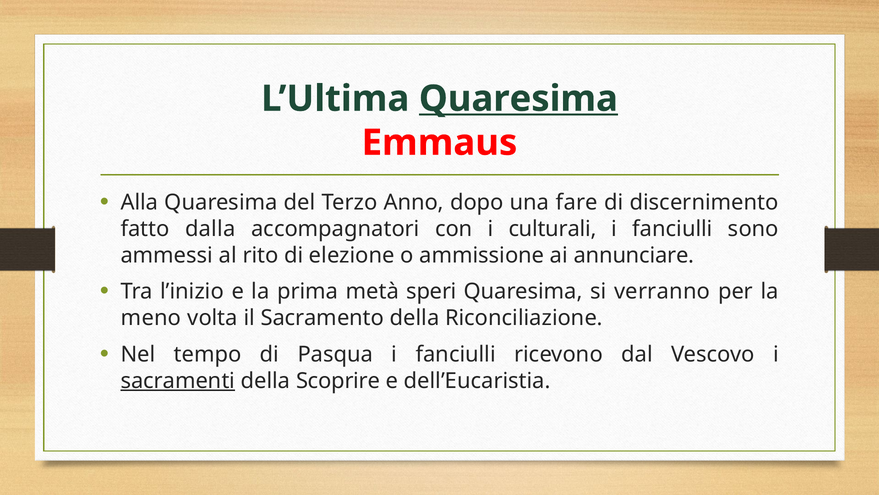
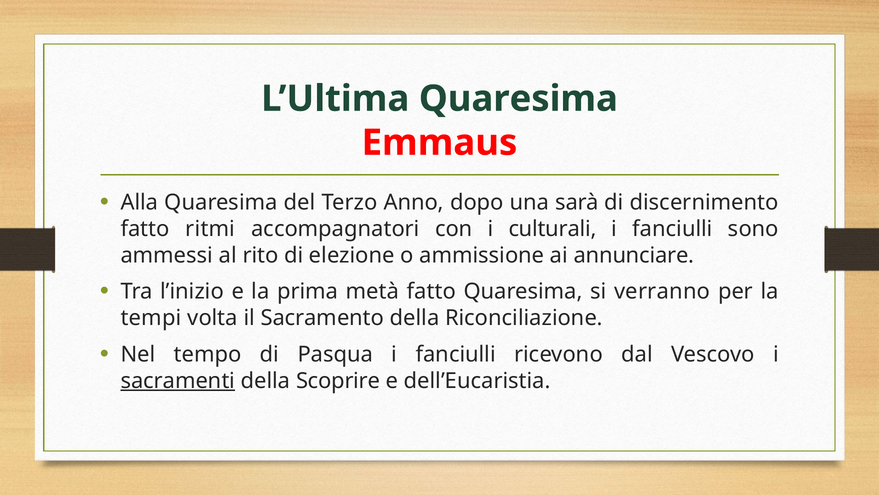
Quaresima at (518, 99) underline: present -> none
fare: fare -> sarà
dalla: dalla -> ritmi
metà speri: speri -> fatto
meno: meno -> tempi
